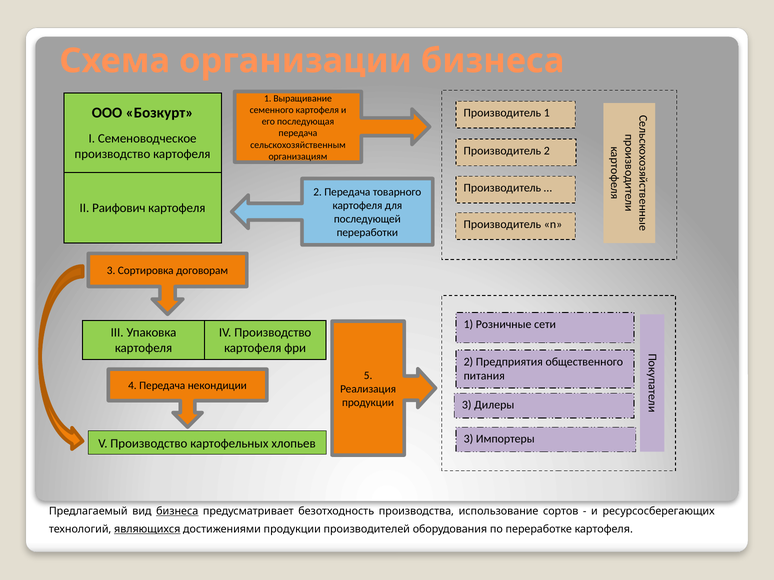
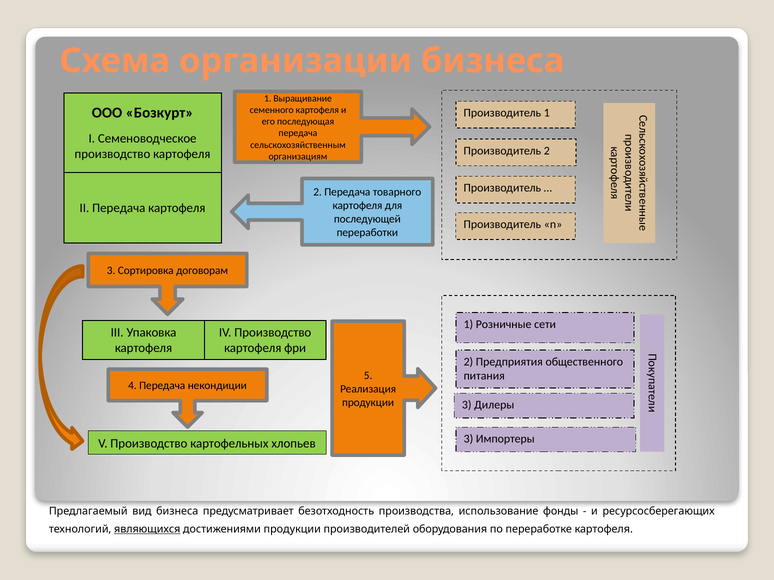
II Раифович: Раифович -> Передача
бизнеса at (177, 511) underline: present -> none
сортов: сортов -> фонды
